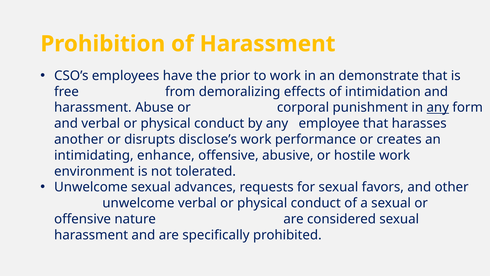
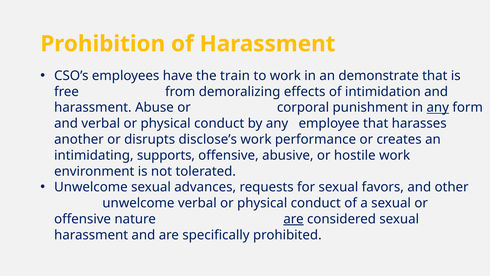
prior: prior -> train
enhance: enhance -> supports
are at (294, 219) underline: none -> present
